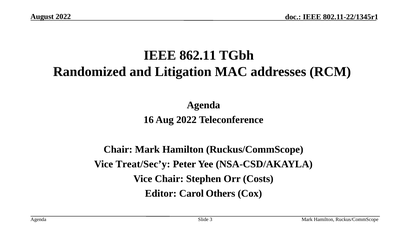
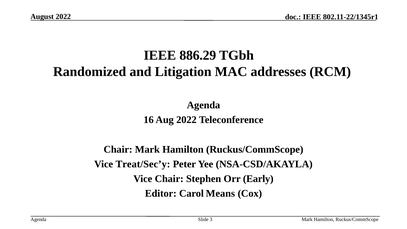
862.11: 862.11 -> 886.29
Costs: Costs -> Early
Others: Others -> Means
